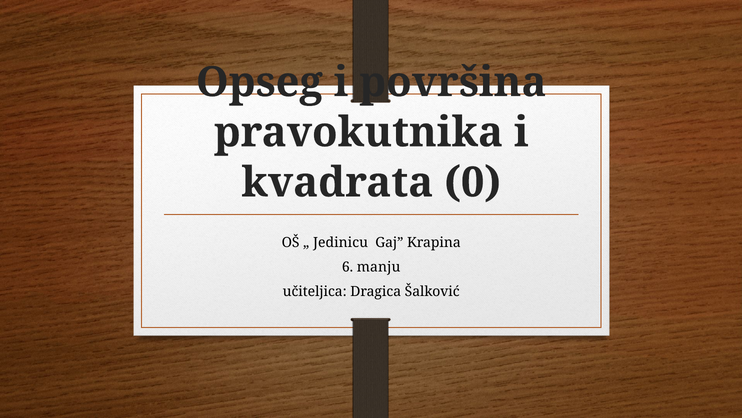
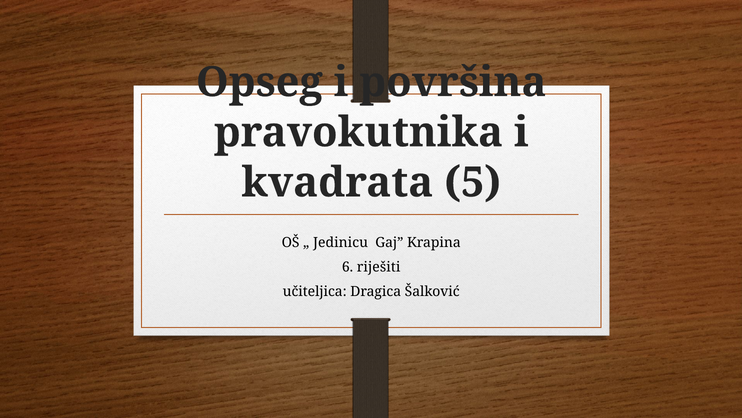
0: 0 -> 5
manju: manju -> riješiti
